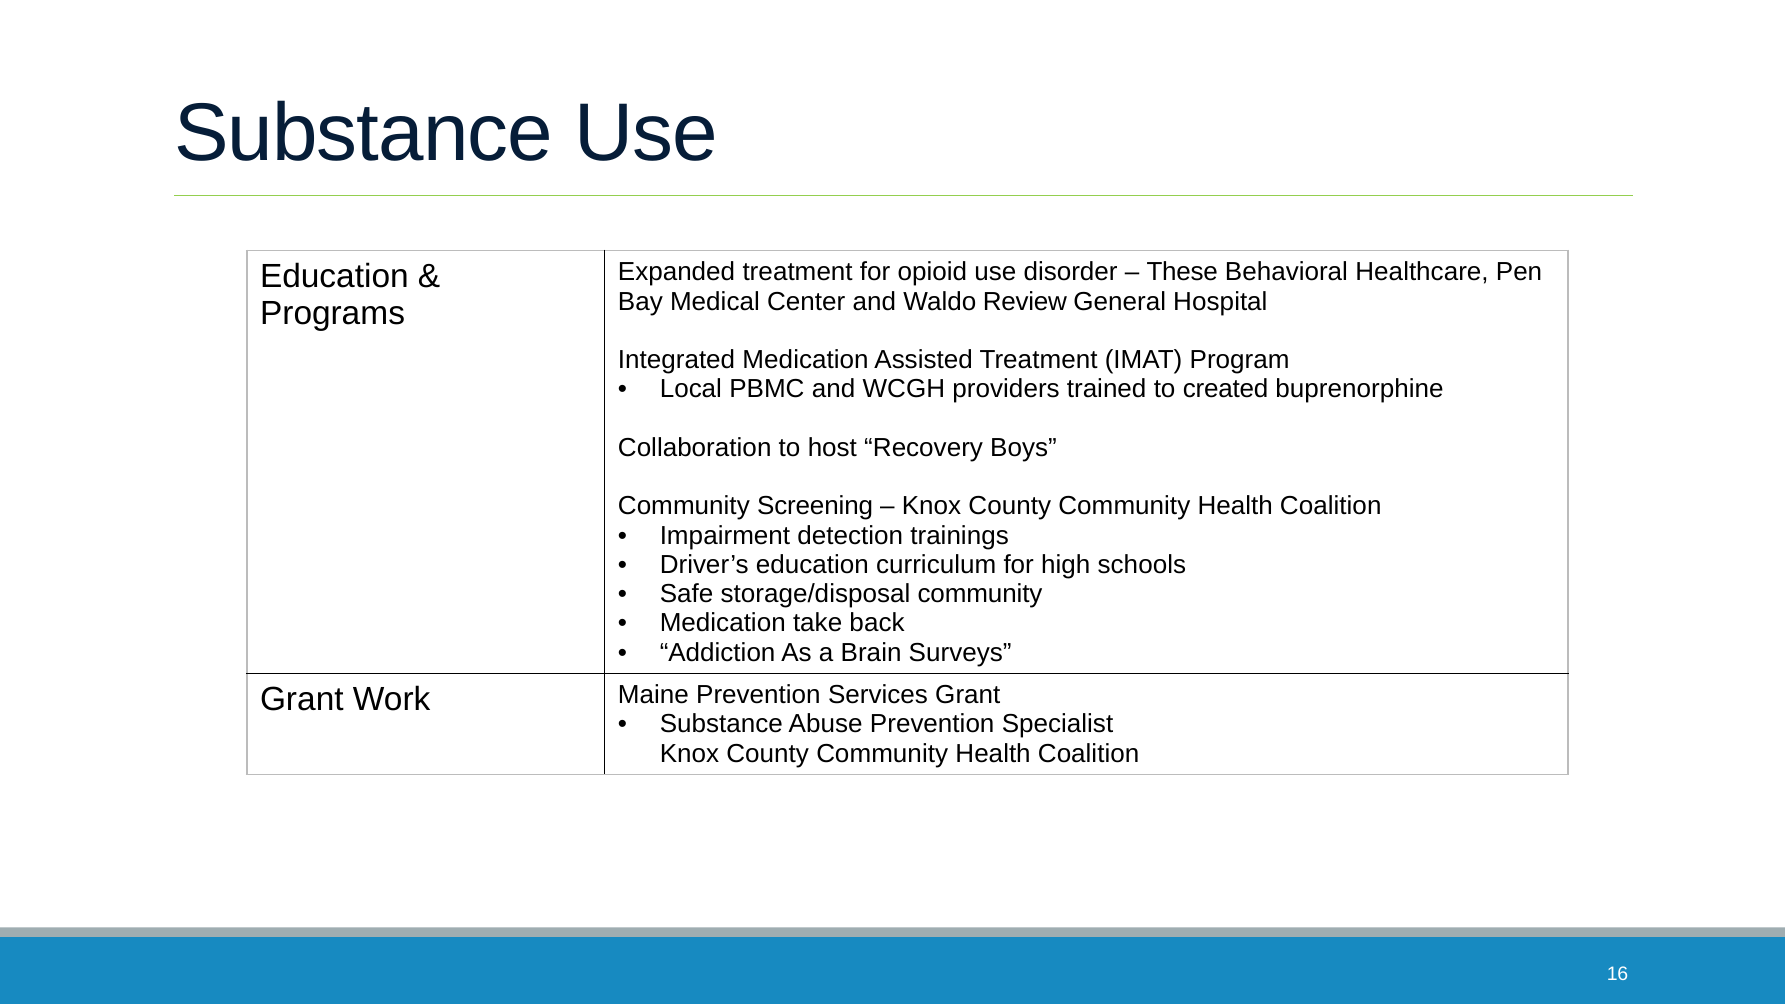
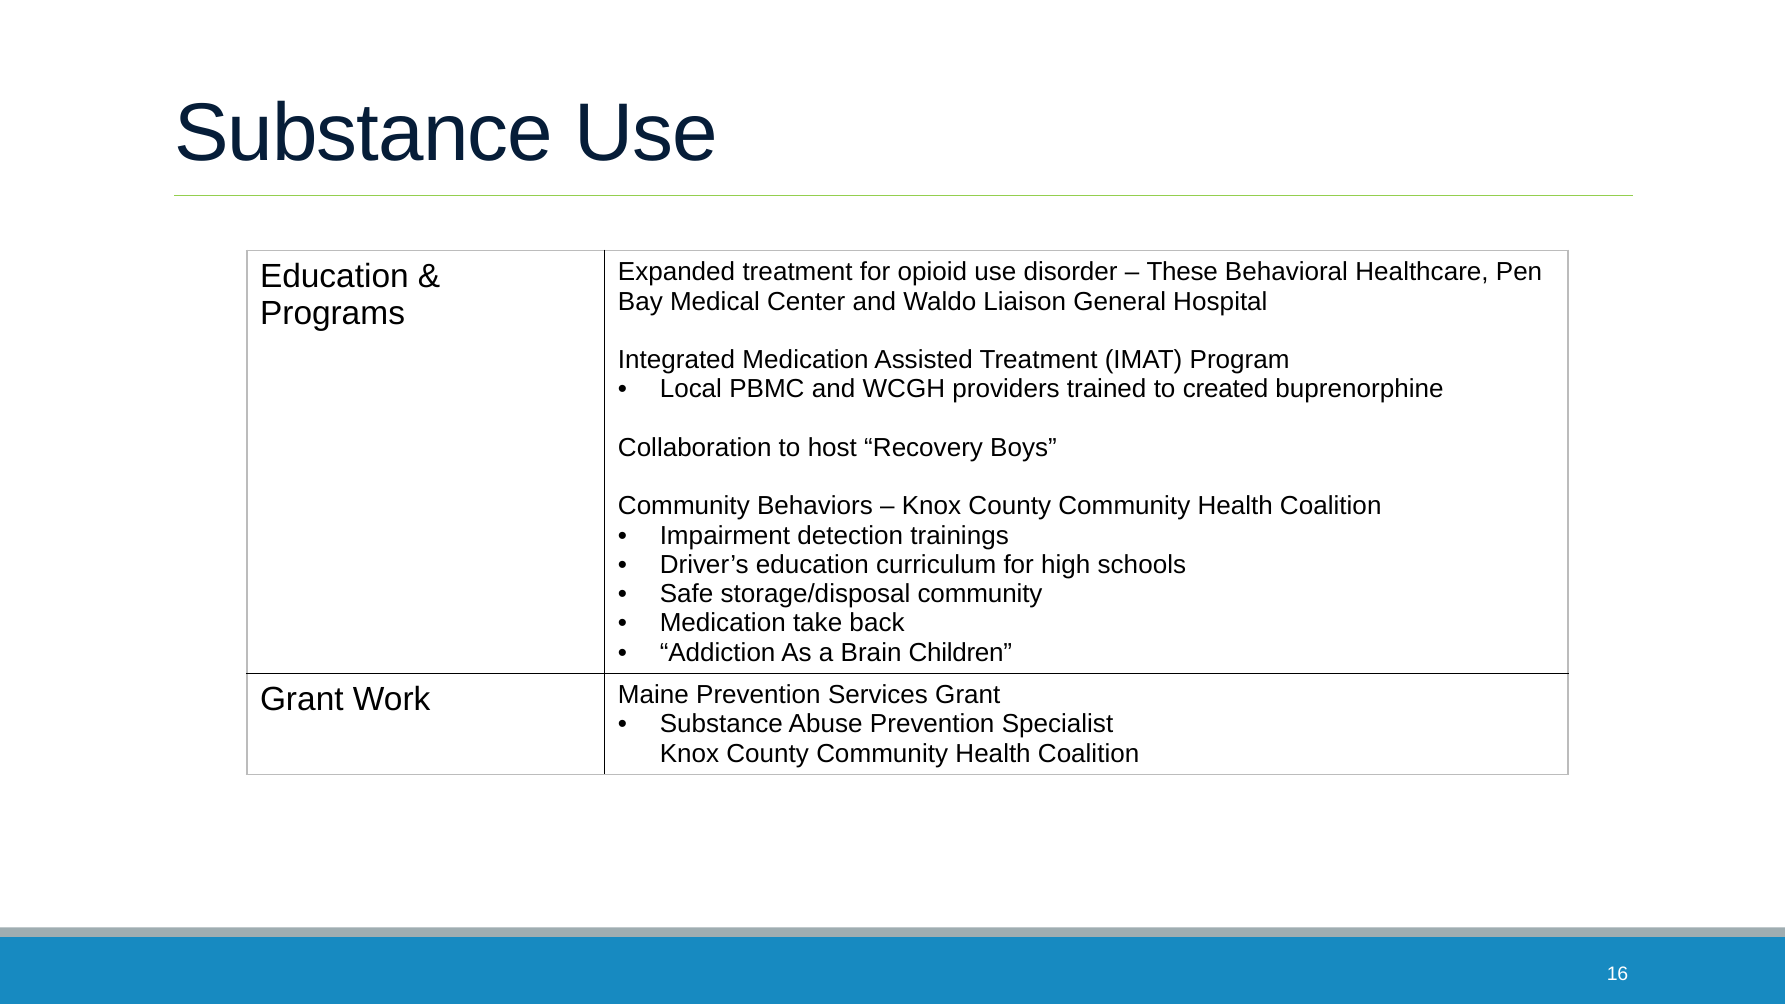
Review: Review -> Liaison
Screening: Screening -> Behaviors
Surveys: Surveys -> Children
